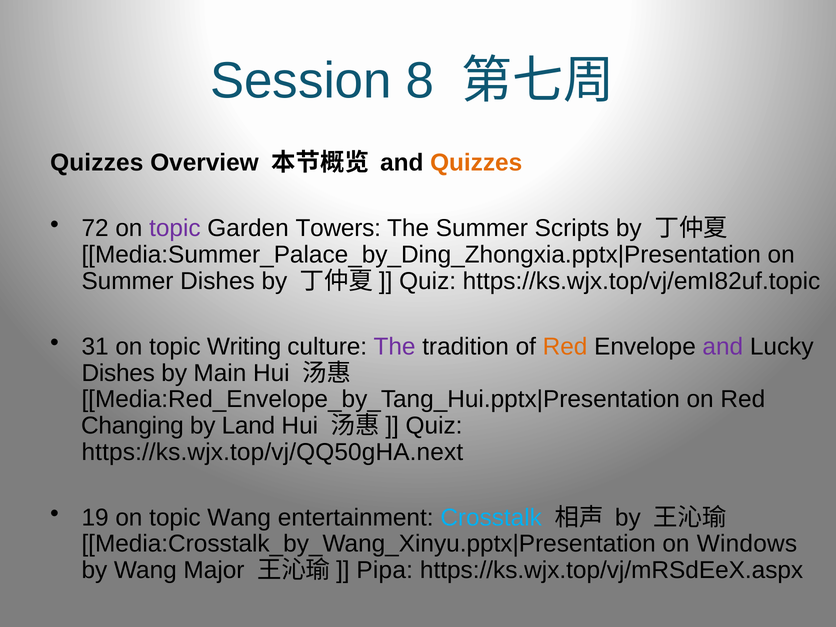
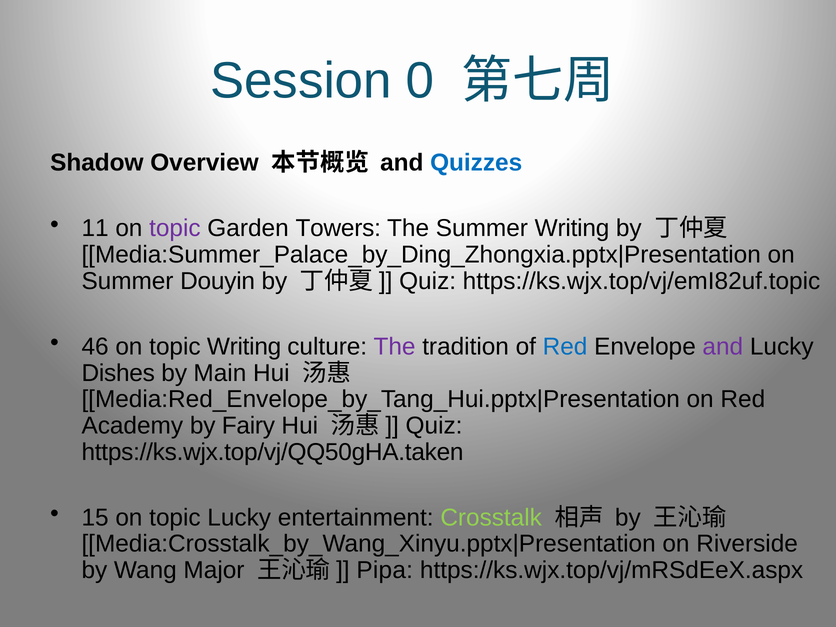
8: 8 -> 0
Quizzes at (97, 163): Quizzes -> Shadow
Quizzes at (476, 163) colour: orange -> blue
72: 72 -> 11
Summer Scripts: Scripts -> Writing
Summer Dishes: Dishes -> Douyin
31: 31 -> 46
Red at (565, 347) colour: orange -> blue
Changing: Changing -> Academy
Land: Land -> Fairy
https://ks.wjx.top/vj/QQ50gHA.next: https://ks.wjx.top/vj/QQ50gHA.next -> https://ks.wjx.top/vj/QQ50gHA.taken
19: 19 -> 15
topic Wang: Wang -> Lucky
Crosstalk colour: light blue -> light green
Windows: Windows -> Riverside
